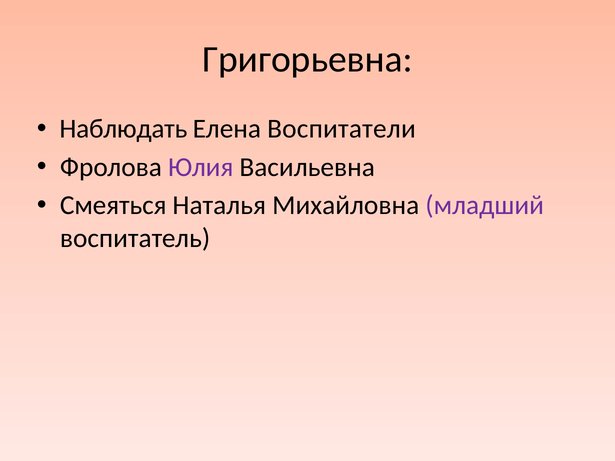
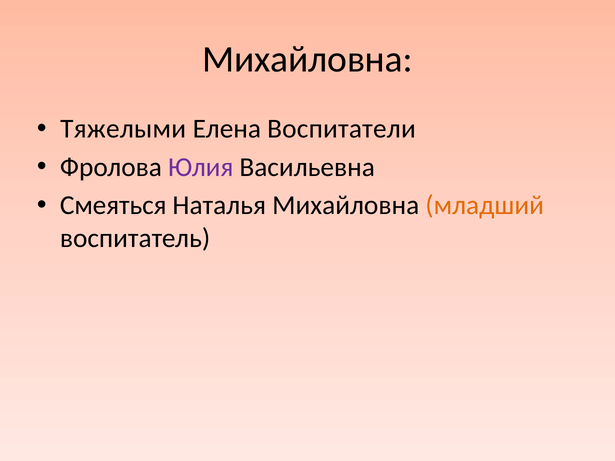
Григорьевна at (307, 60): Григорьевна -> Михайловна
Наблюдать: Наблюдать -> Тяжелыми
младший colour: purple -> orange
